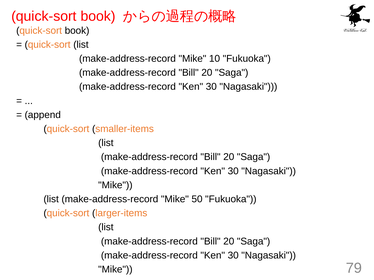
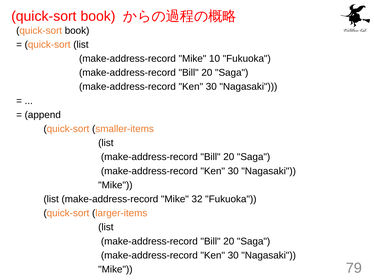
50: 50 -> 32
